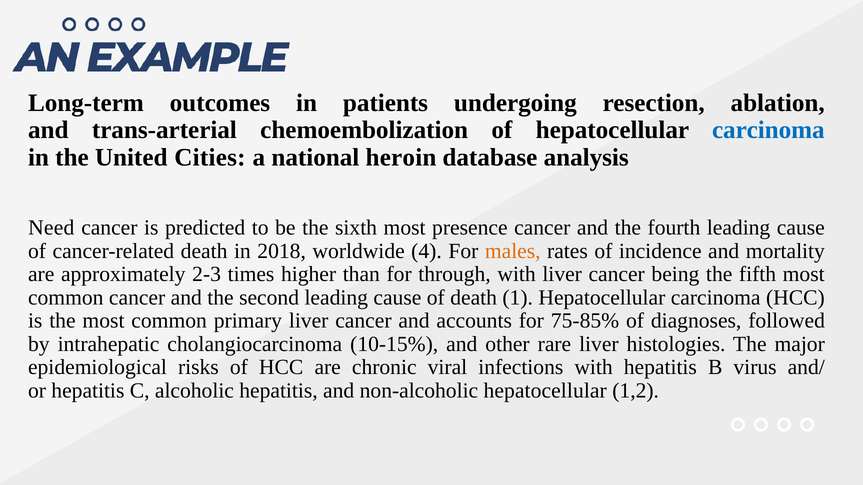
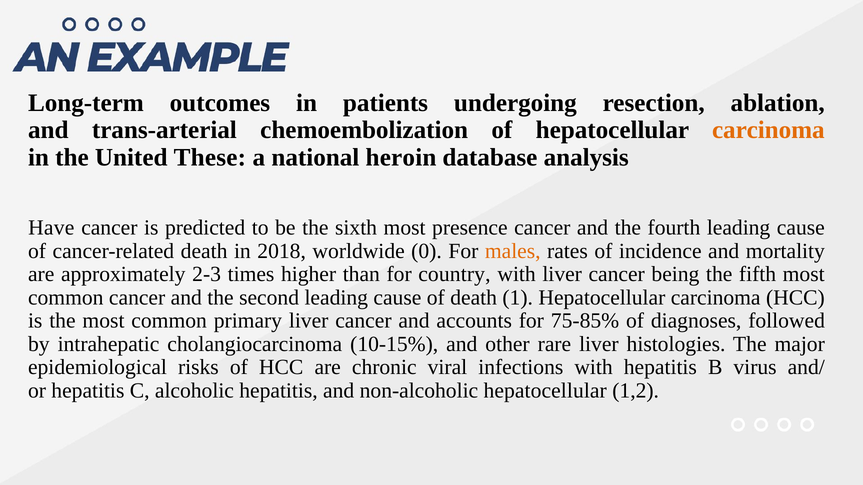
carcinoma at (768, 130) colour: blue -> orange
Cities: Cities -> These
Need: Need -> Have
4: 4 -> 0
through: through -> country
